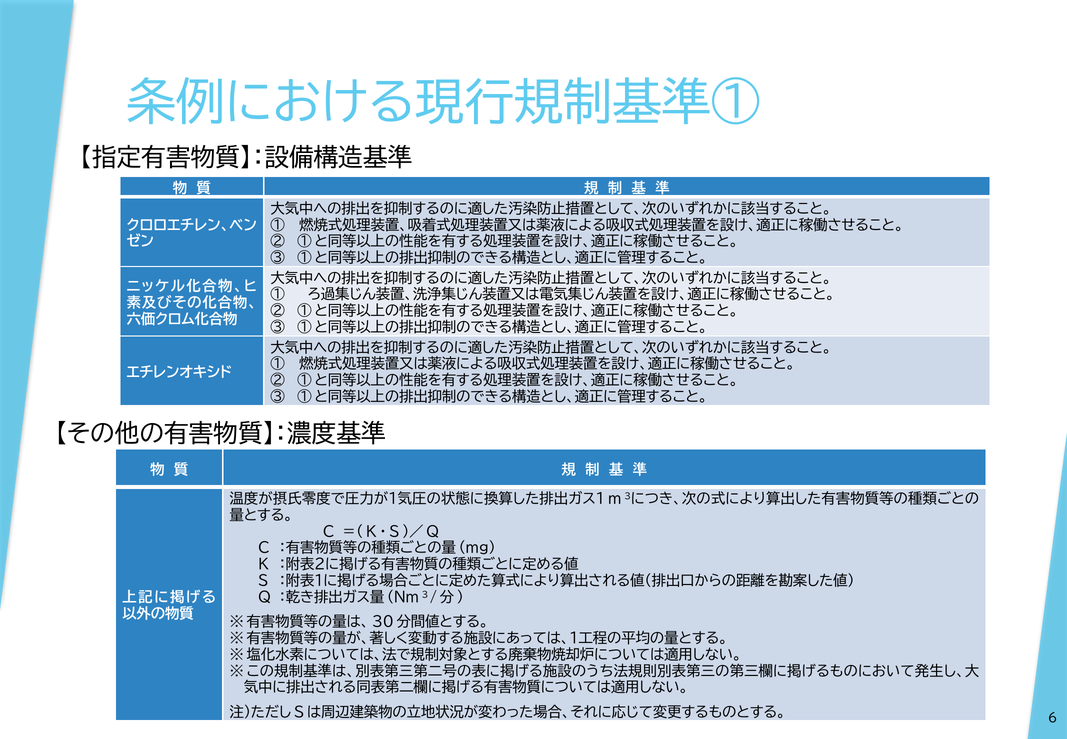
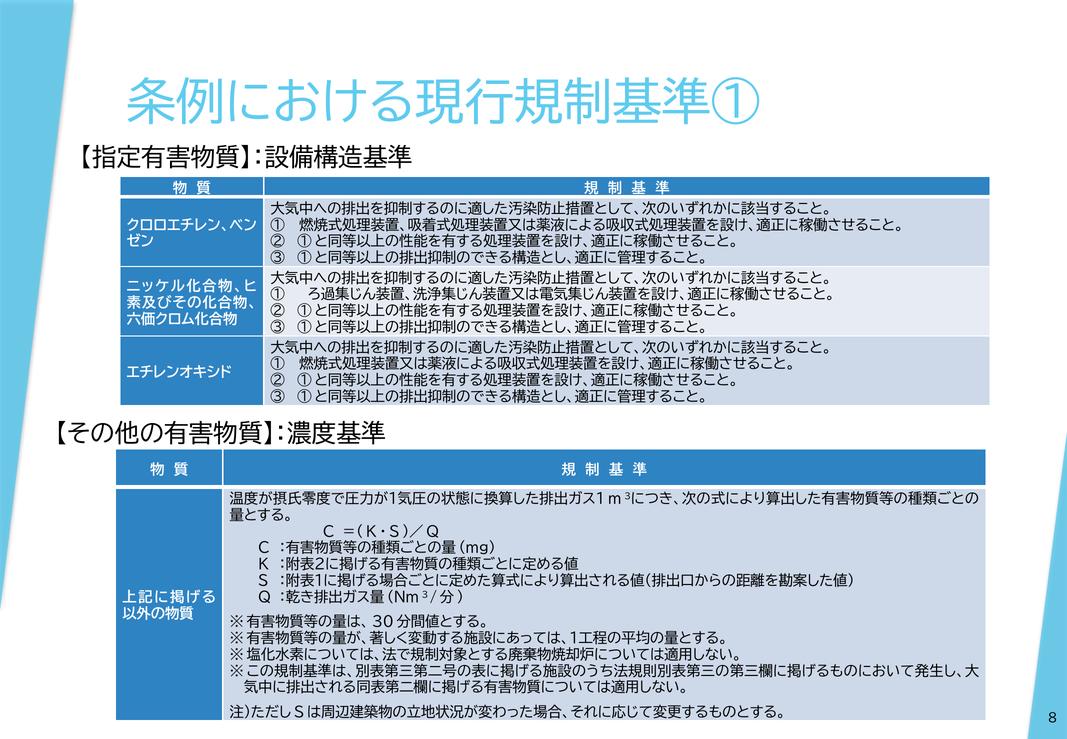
6: 6 -> 8
